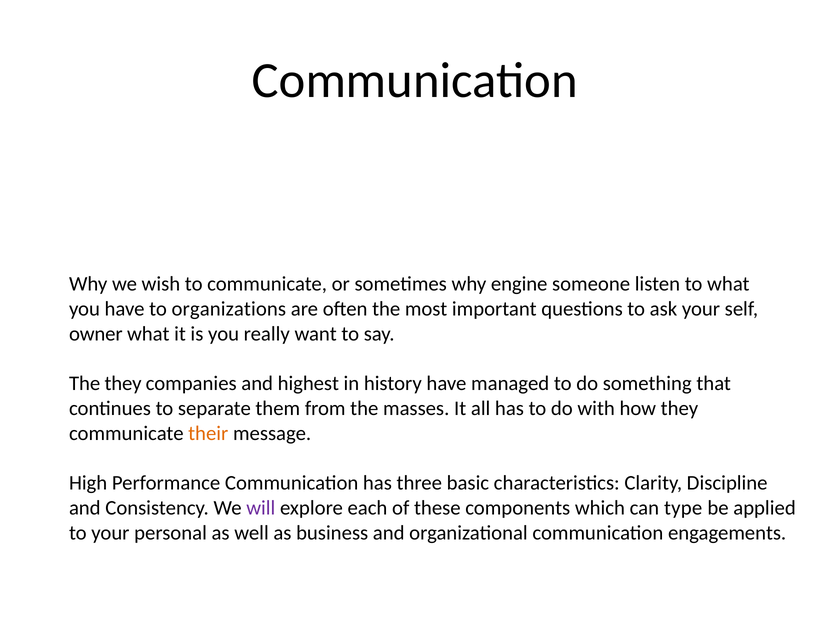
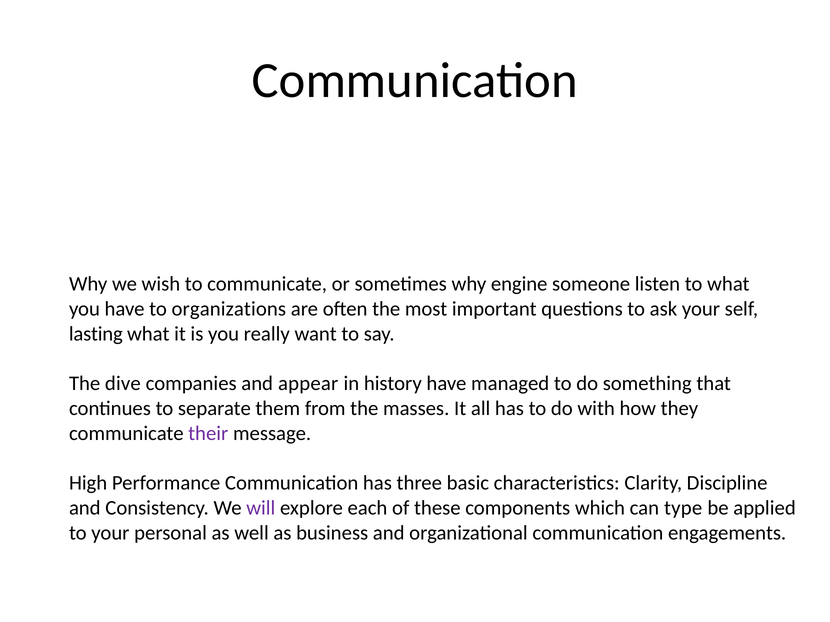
owner: owner -> lasting
The they: they -> dive
highest: highest -> appear
their colour: orange -> purple
